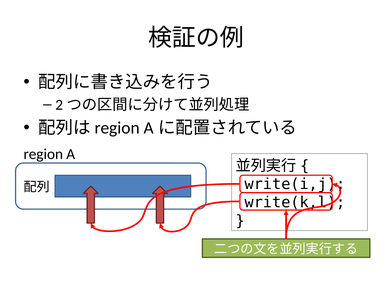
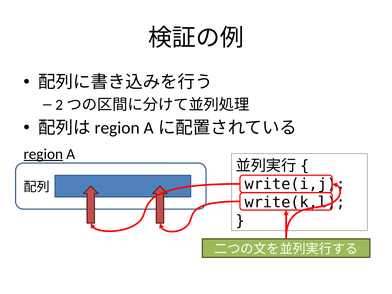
region underline: none -> present
